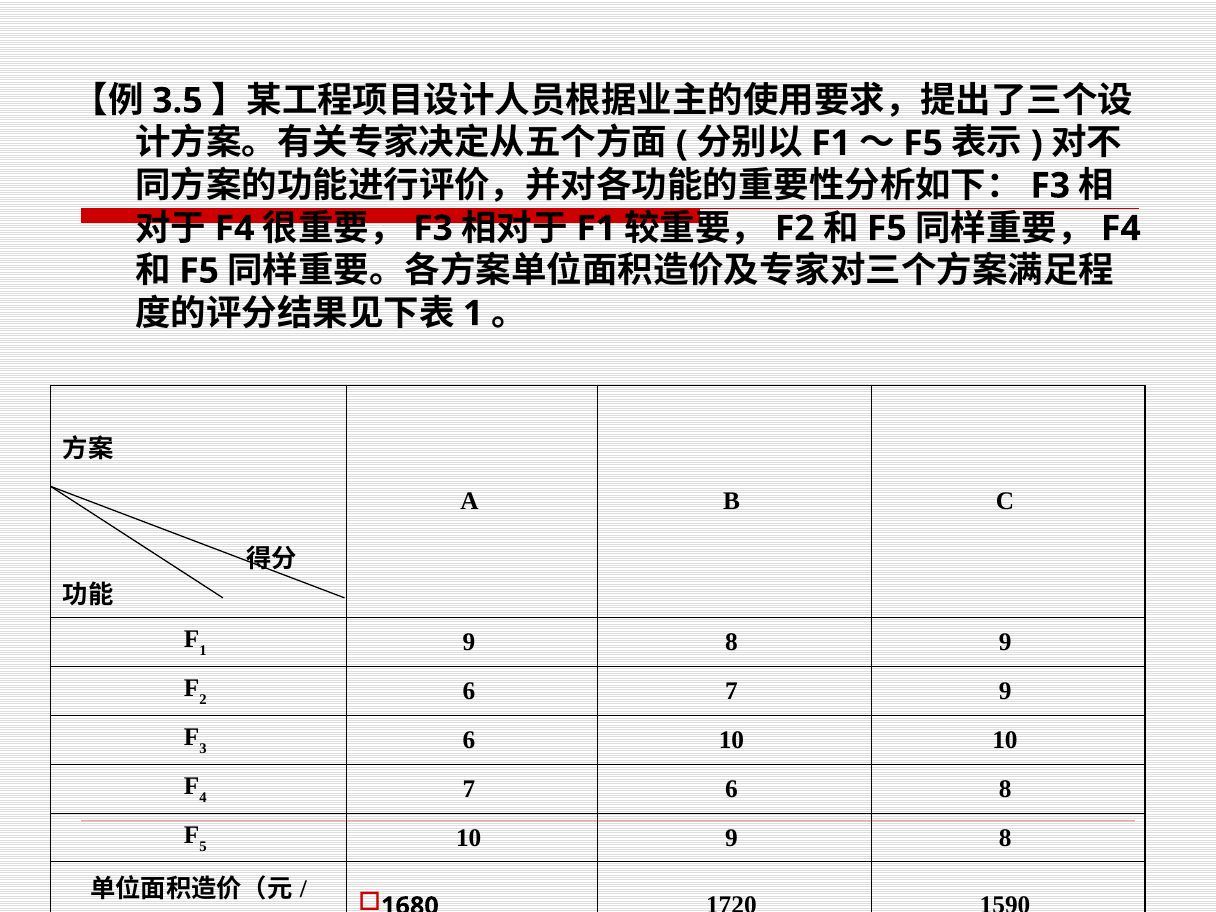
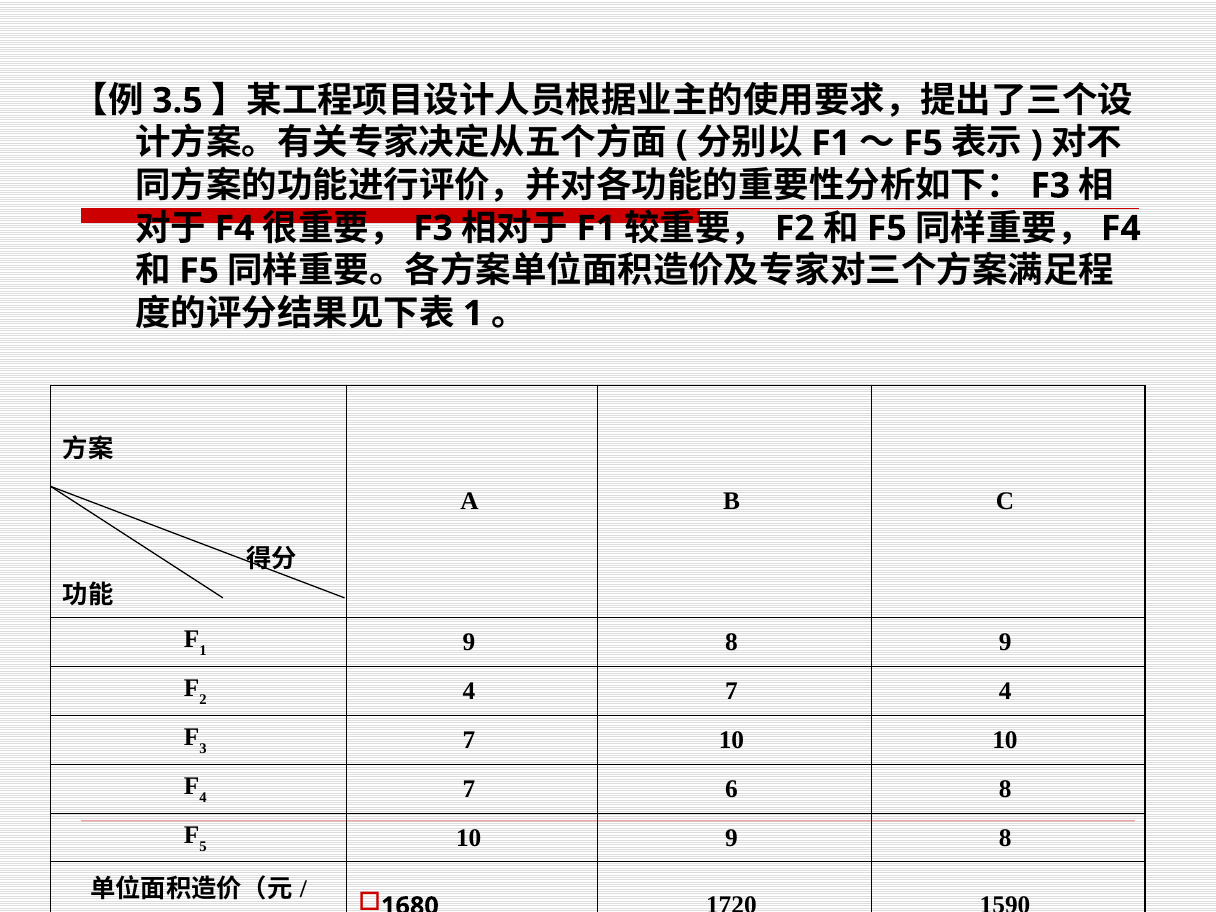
6 at (469, 691): 6 -> 4
7 9: 9 -> 4
6 at (469, 740): 6 -> 7
